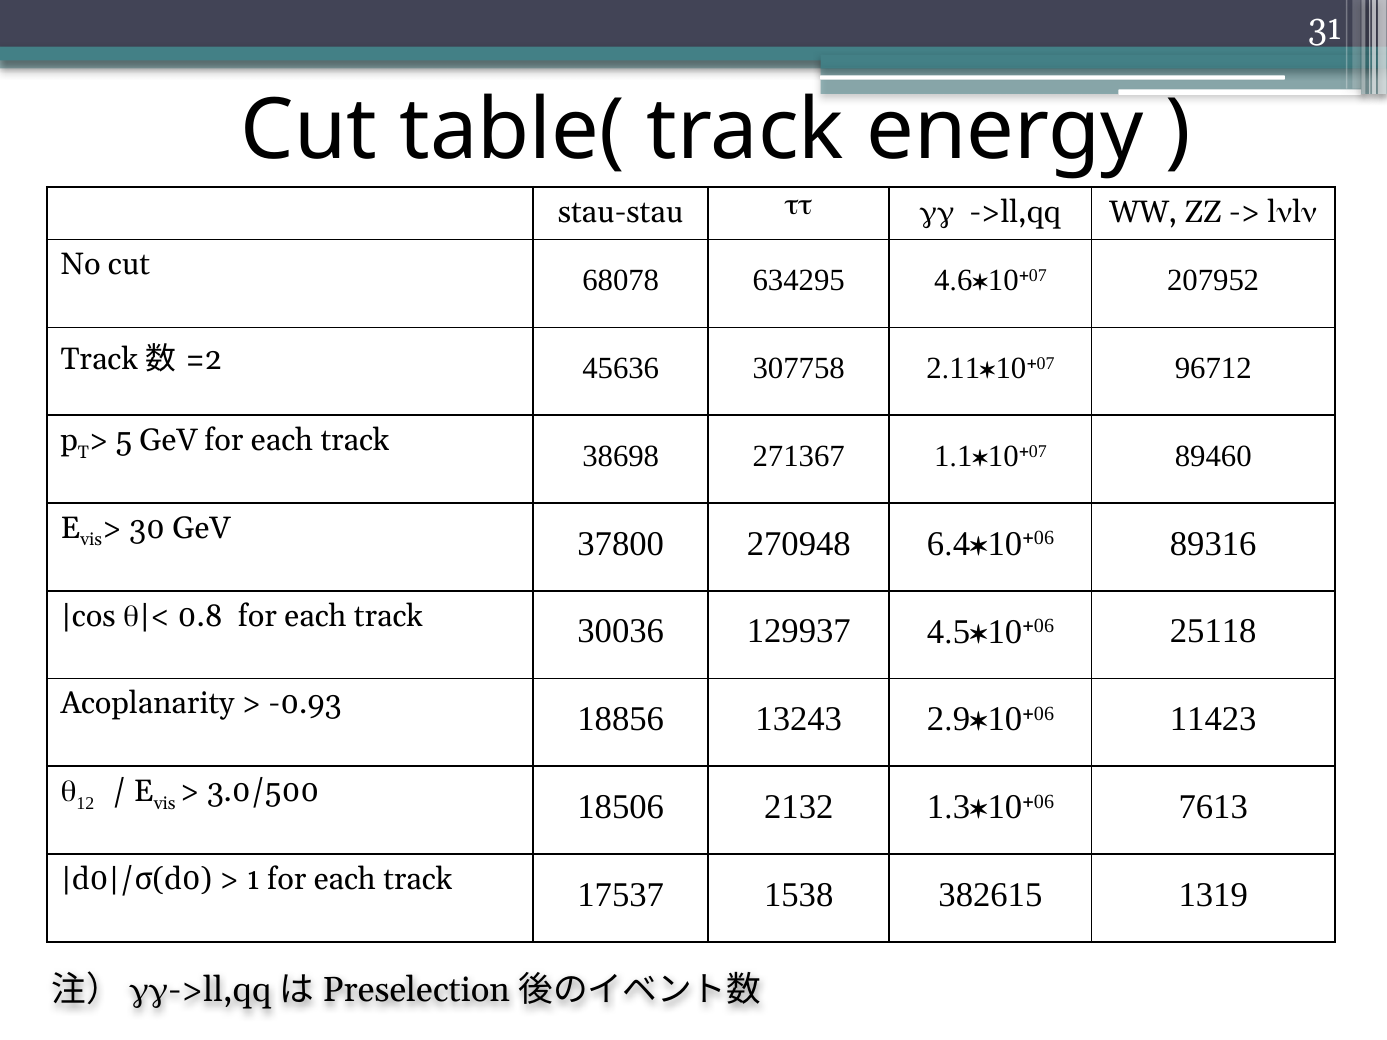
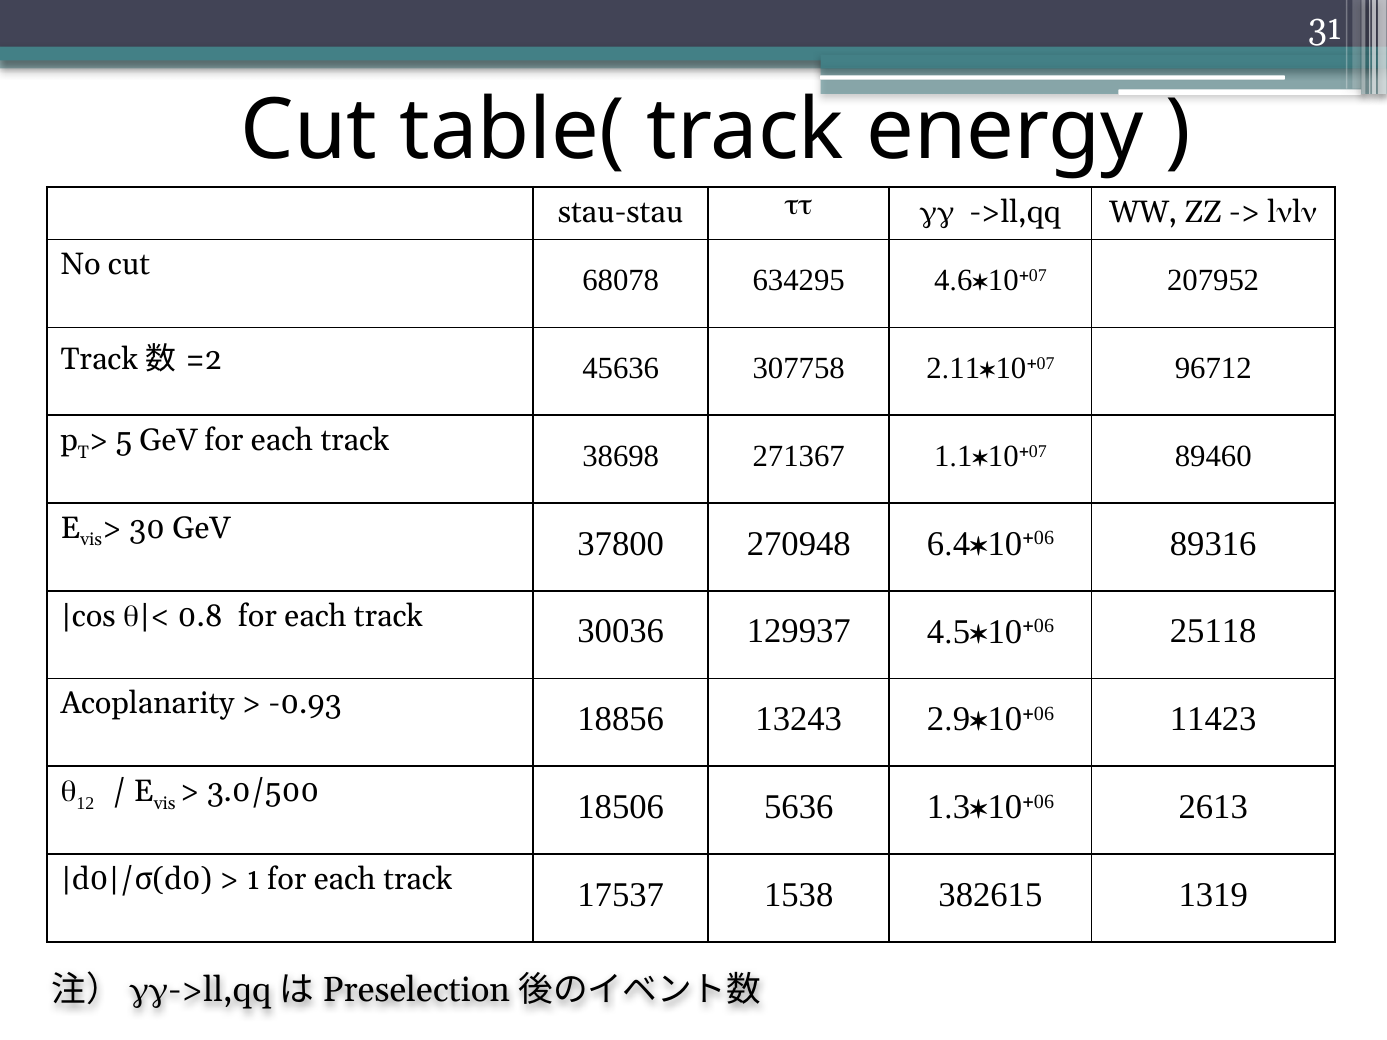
2132: 2132 -> 5636
7613: 7613 -> 2613
